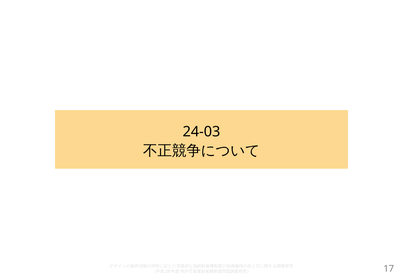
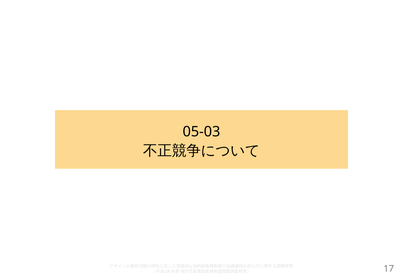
24-03: 24-03 -> 05-03
